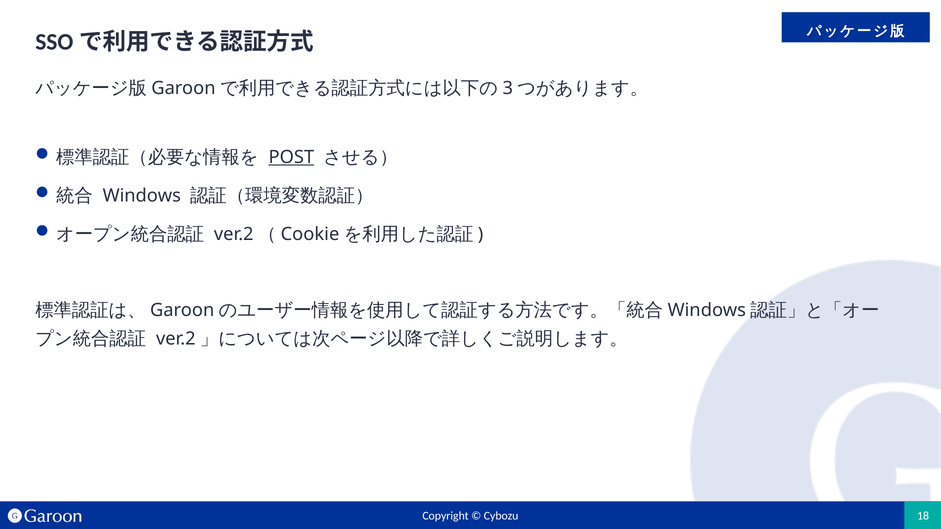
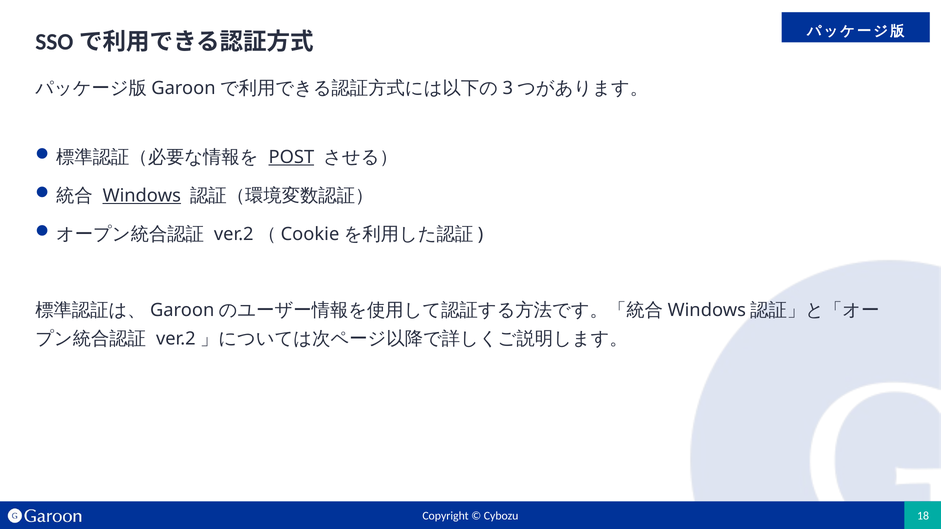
Windows underline: none -> present
